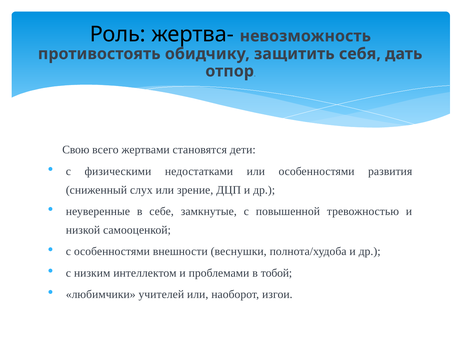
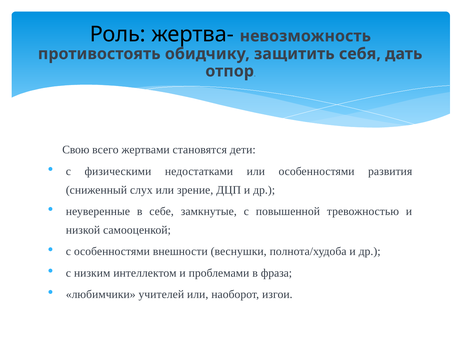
тобой: тобой -> фраза
